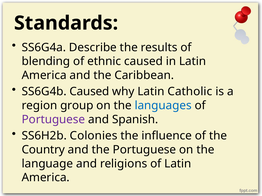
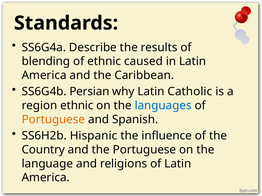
SS6G4b Caused: Caused -> Persian
region group: group -> ethnic
Portuguese at (53, 120) colour: purple -> orange
Colonies: Colonies -> Hispanic
